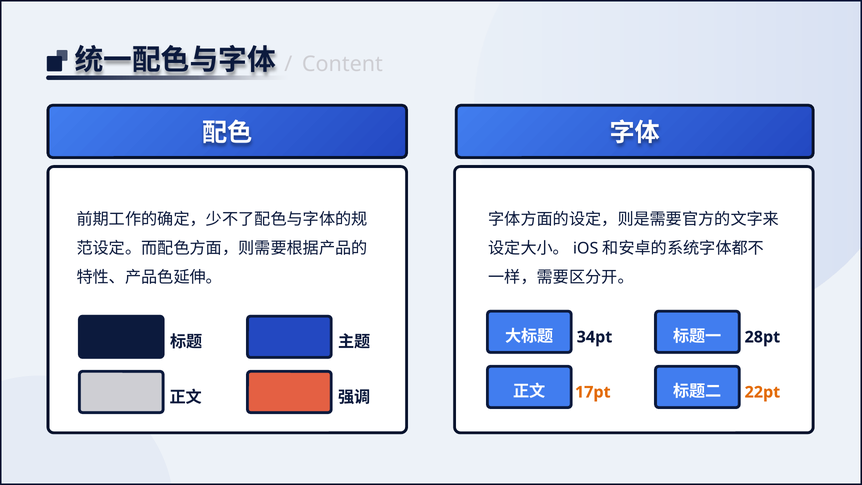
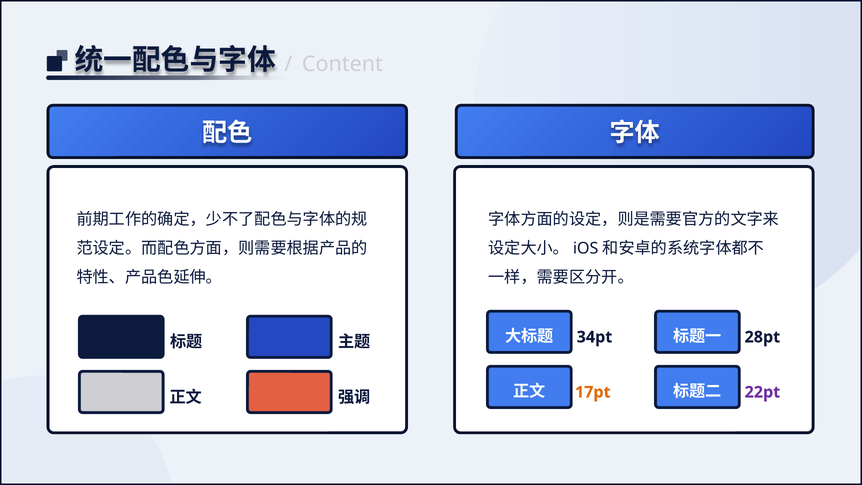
22pt colour: orange -> purple
